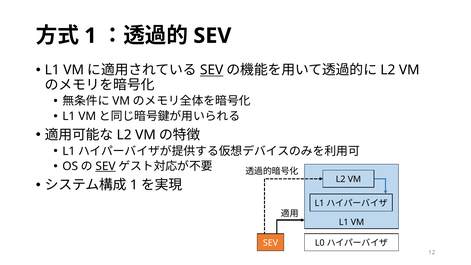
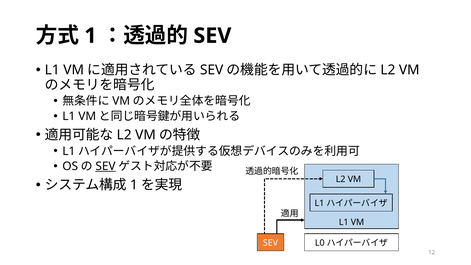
SEV at (212, 70) underline: present -> none
